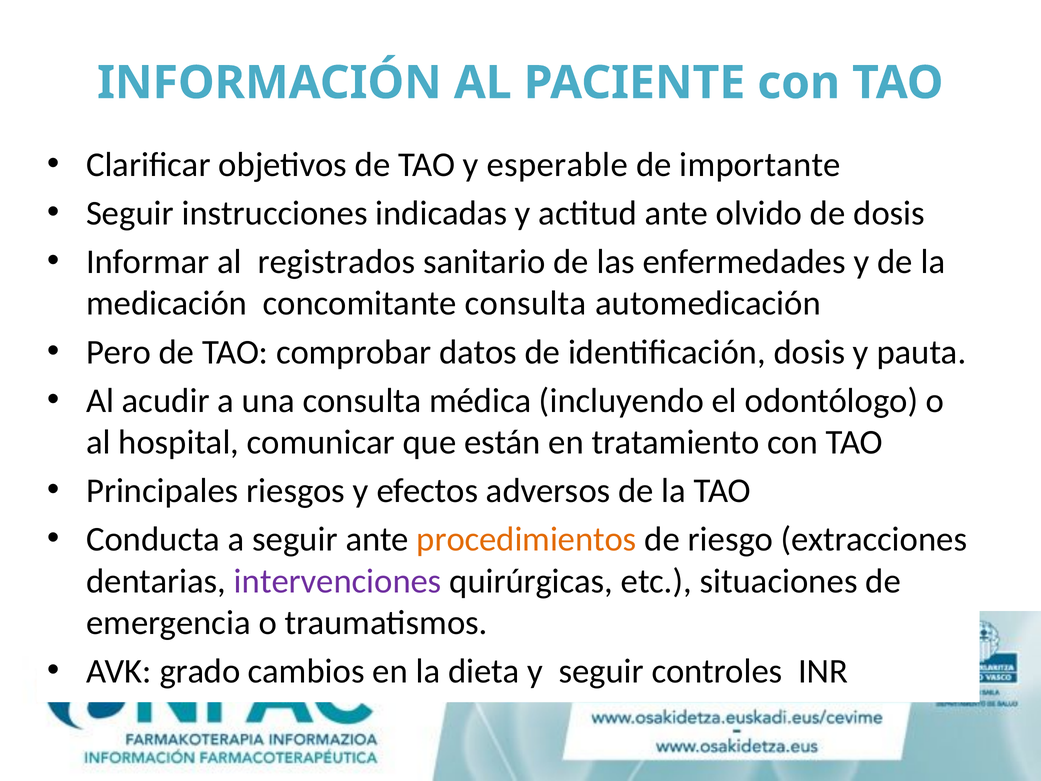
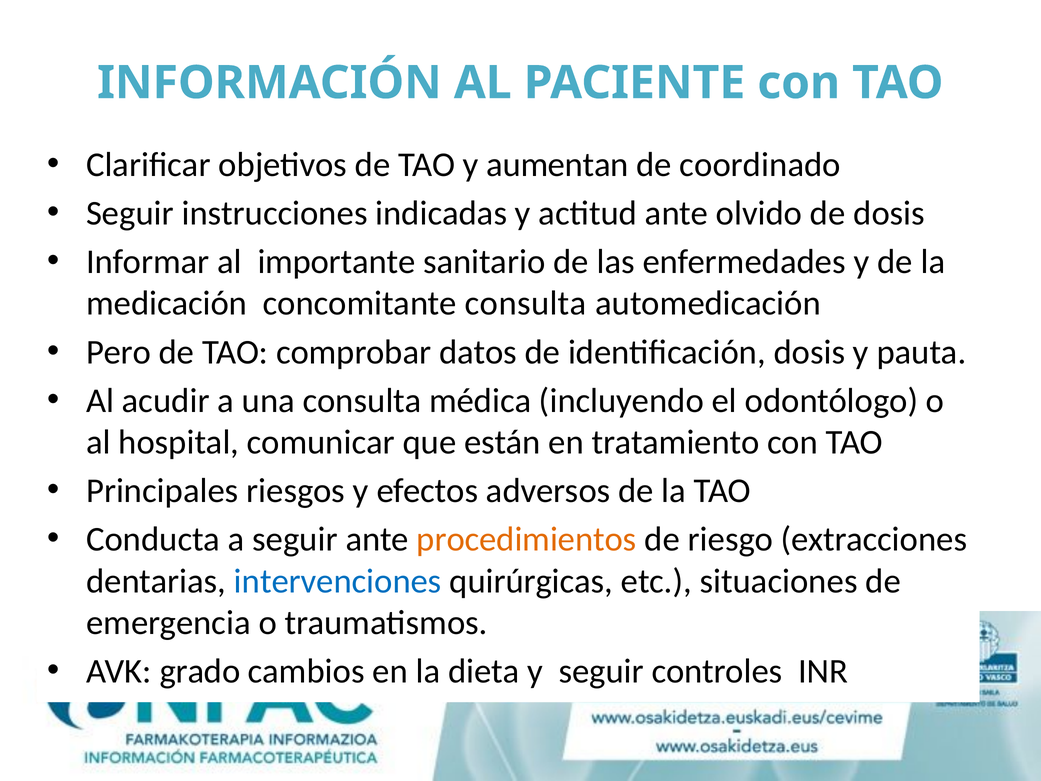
esperable: esperable -> aumentan
importante: importante -> coordinado
registrados: registrados -> importante
intervenciones colour: purple -> blue
